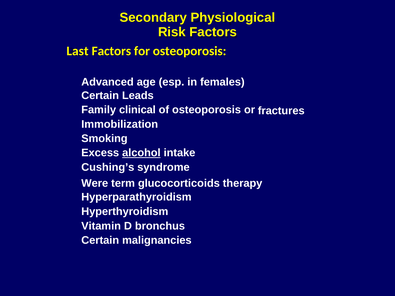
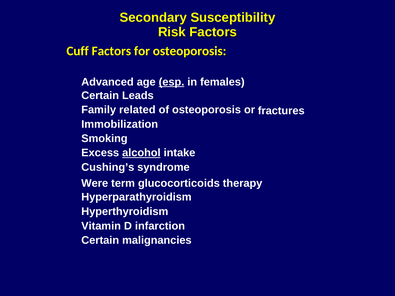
Physiological: Physiological -> Susceptibility
Last: Last -> Cuff
esp underline: none -> present
clinical: clinical -> related
bronchus: bronchus -> infarction
